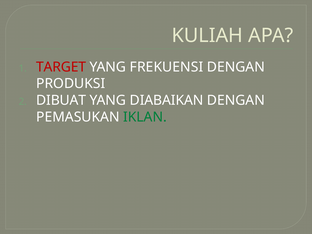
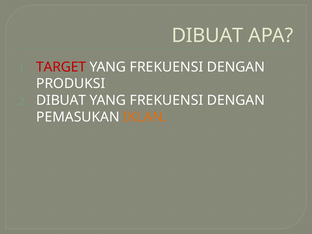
KULIAH at (207, 36): KULIAH -> DIBUAT
DIABAIKAN at (167, 100): DIABAIKAN -> FREKUENSI
IKLAN colour: green -> orange
